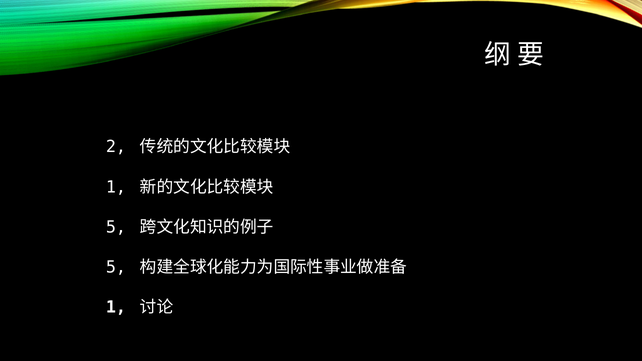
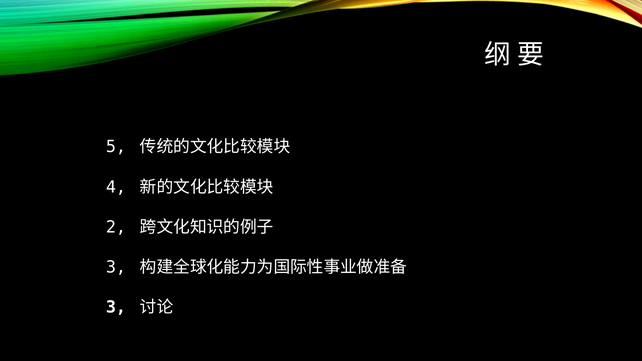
2: 2 -> 5
1 at (116, 187): 1 -> 4
5 at (116, 227): 5 -> 2
5 at (116, 267): 5 -> 3
1 at (116, 307): 1 -> 3
